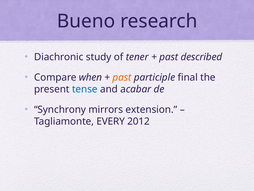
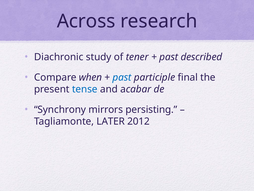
Bueno: Bueno -> Across
past at (122, 77) colour: orange -> blue
extension: extension -> persisting
EVERY: EVERY -> LATER
